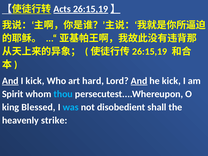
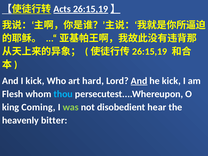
And at (10, 81) underline: present -> none
Spirit: Spirit -> Flesh
Blessed: Blessed -> Coming
was colour: light blue -> light green
shall: shall -> hear
strike: strike -> bitter
